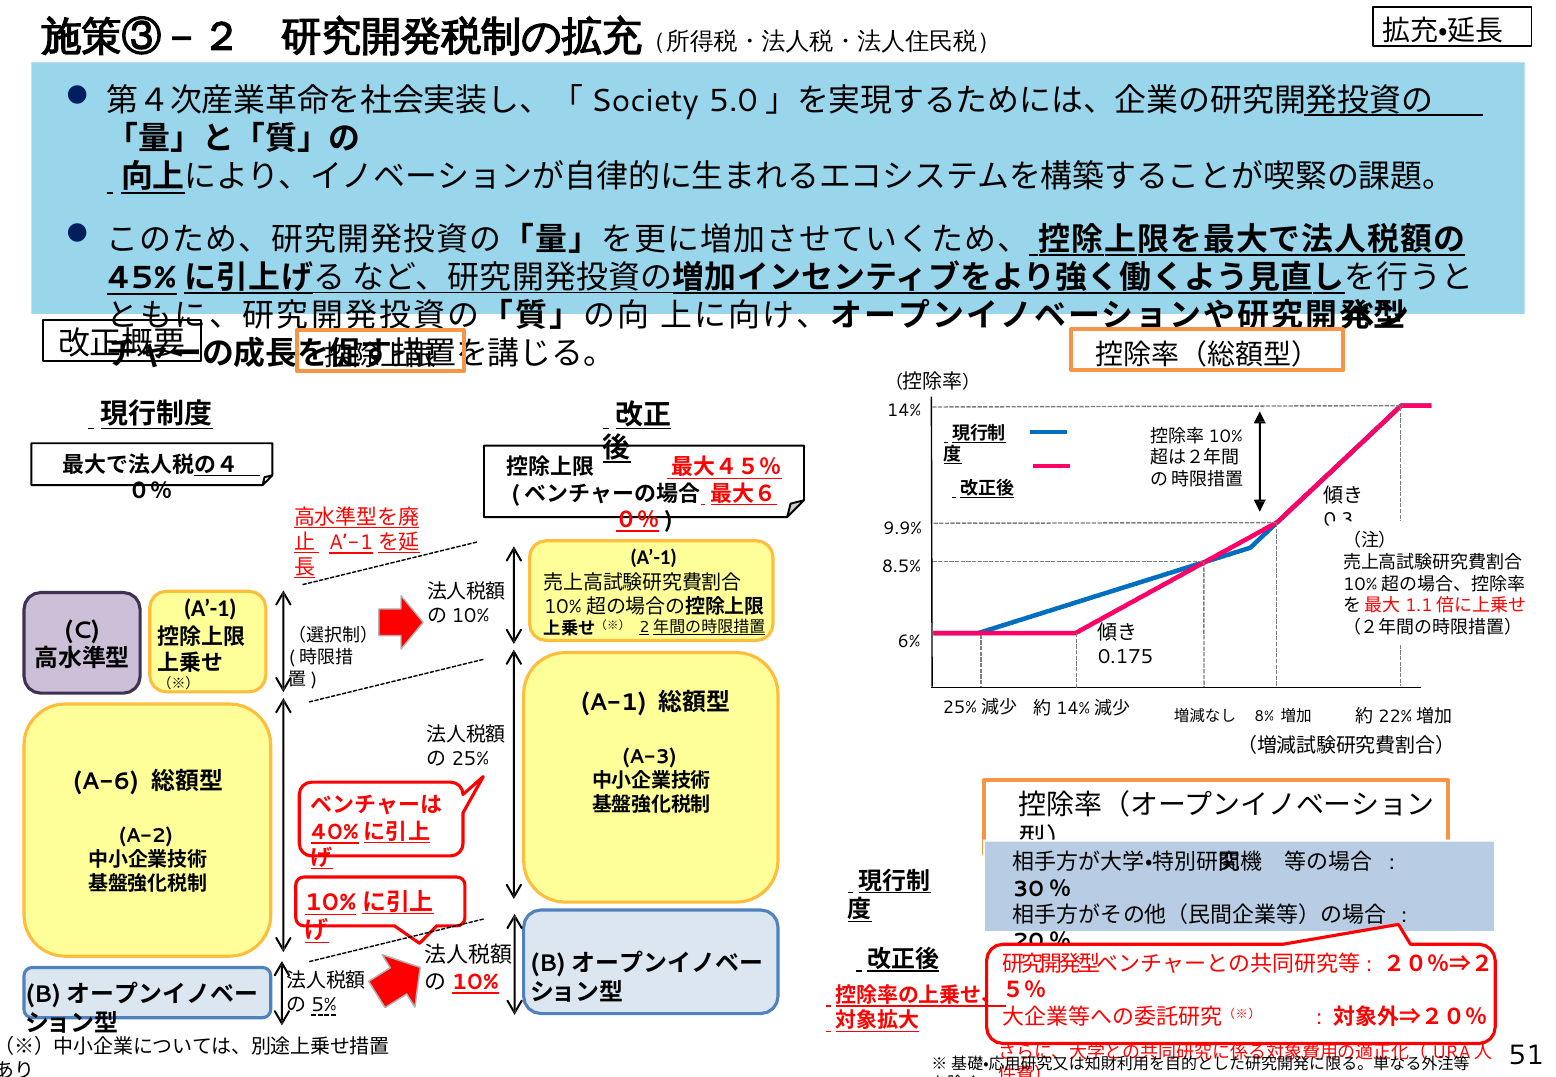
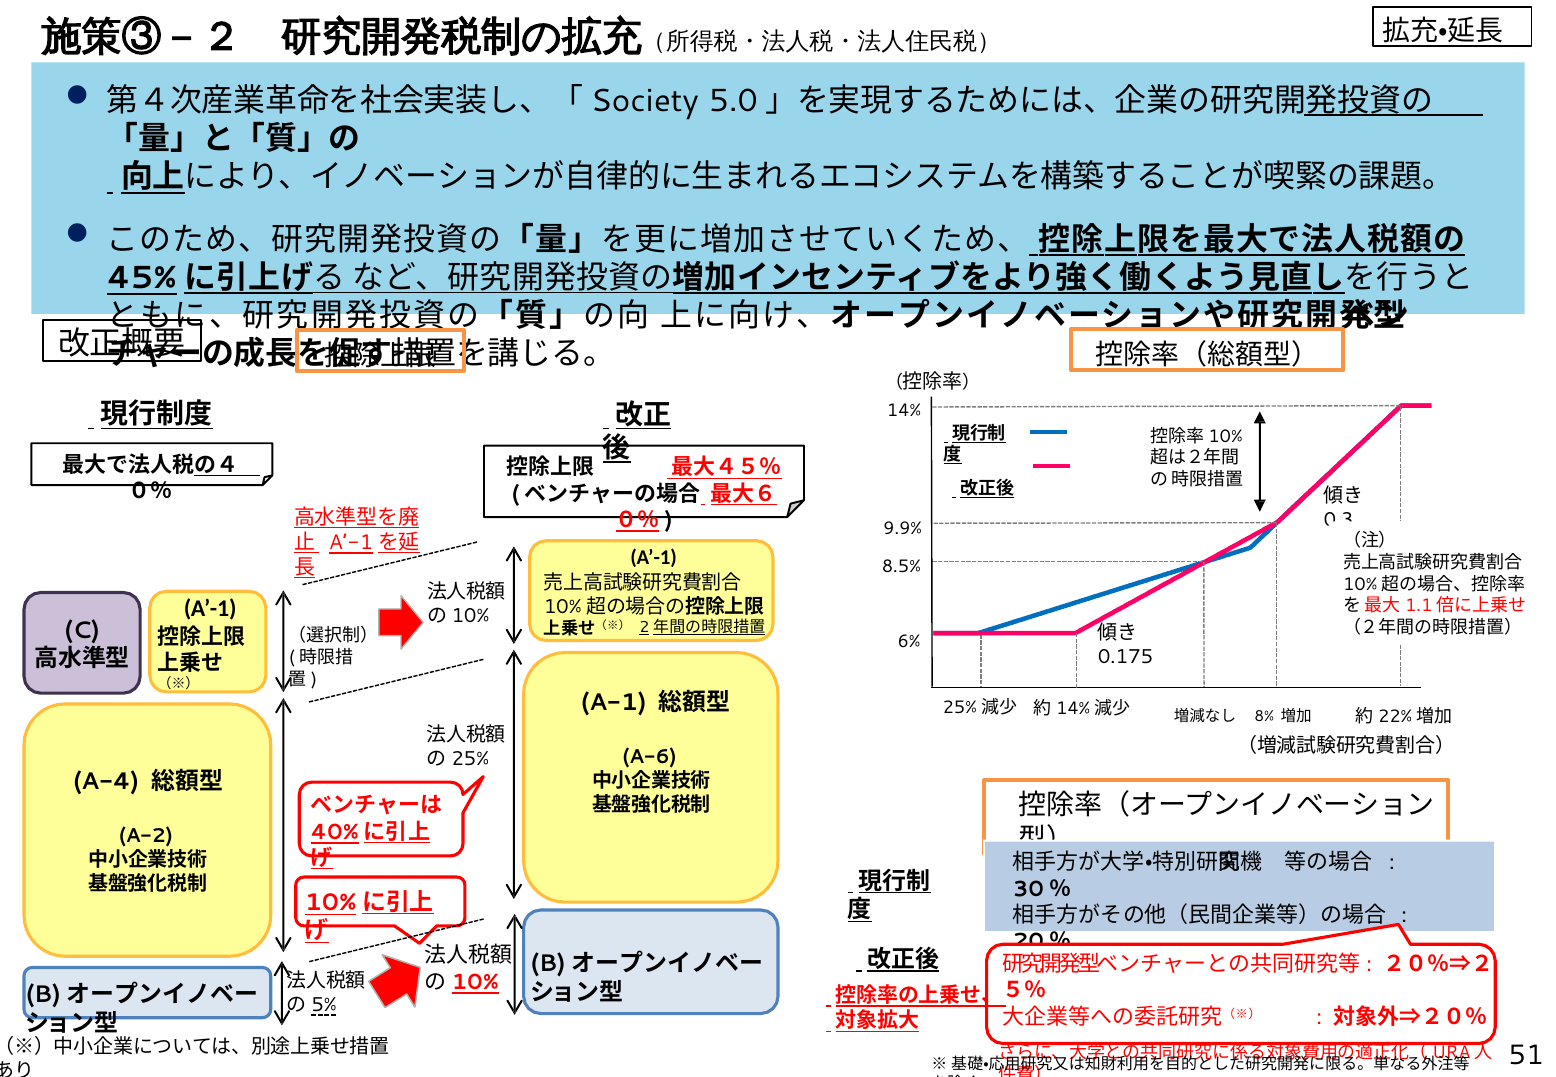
A-3: A-3 -> A-6
A-6: A-6 -> A-4
